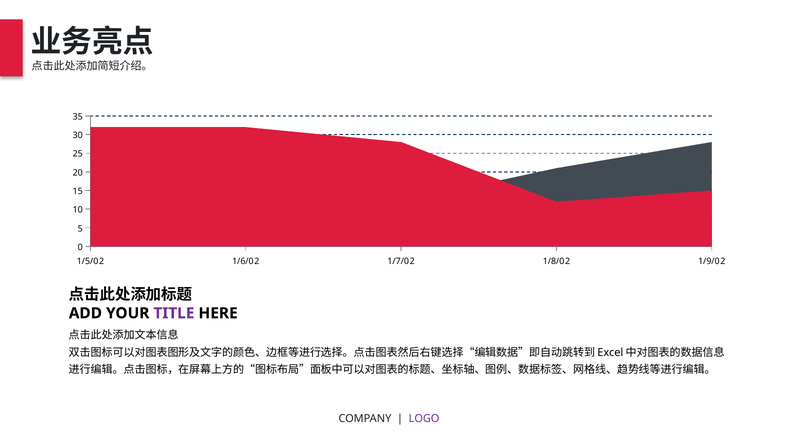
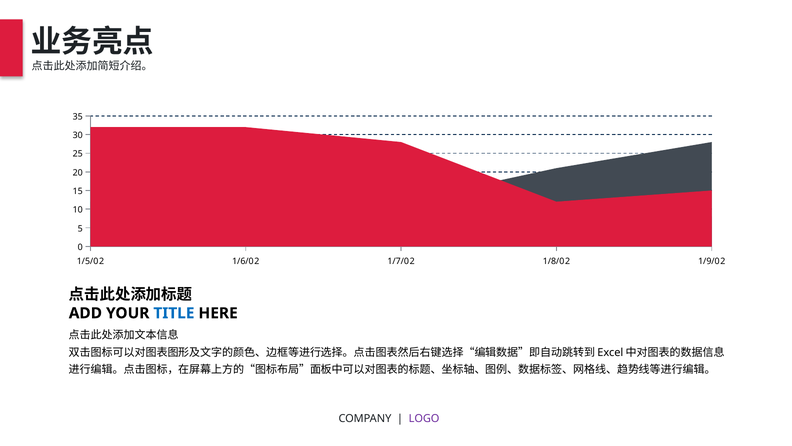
TITLE colour: purple -> blue
